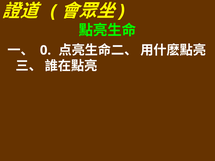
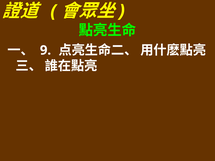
0: 0 -> 9
